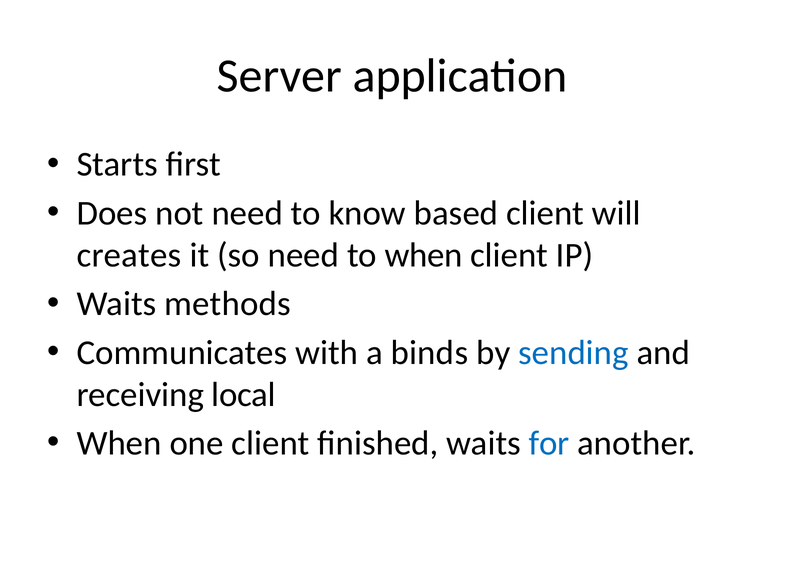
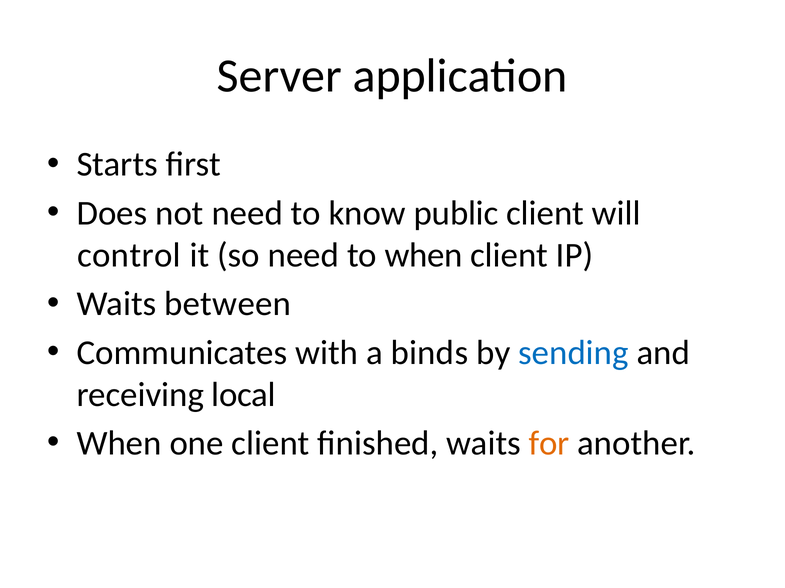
based: based -> public
creates: creates -> control
methods: methods -> between
for colour: blue -> orange
